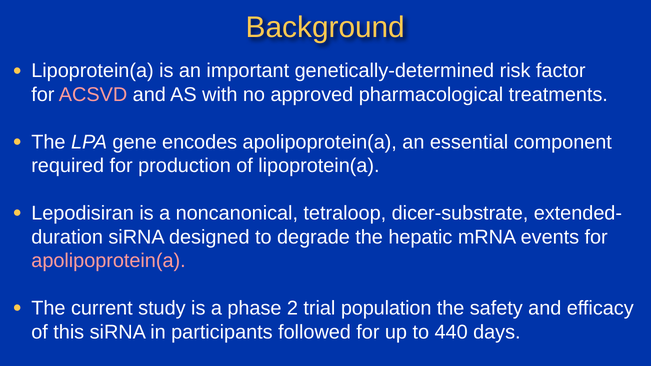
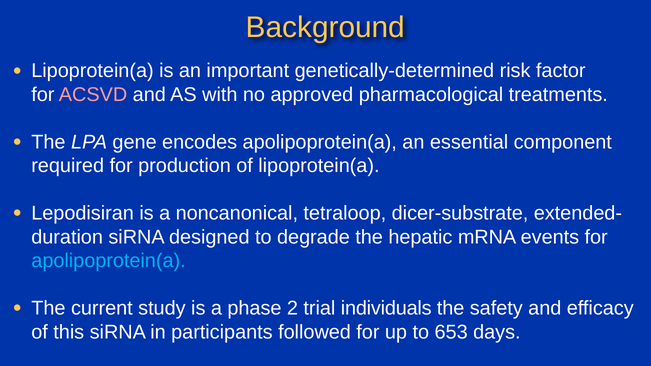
apolipoprotein(a at (108, 261) colour: pink -> light blue
population: population -> individuals
440: 440 -> 653
